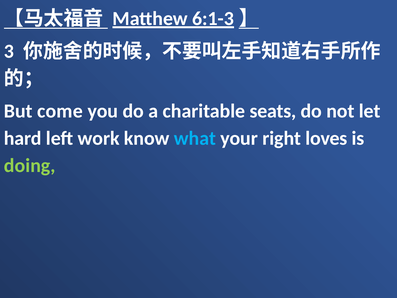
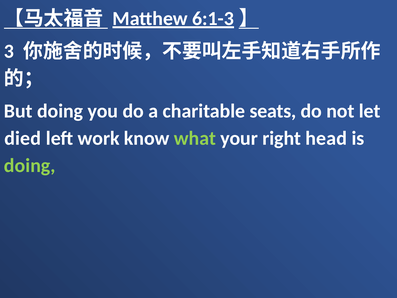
But come: come -> doing
hard: hard -> died
what colour: light blue -> light green
loves: loves -> head
